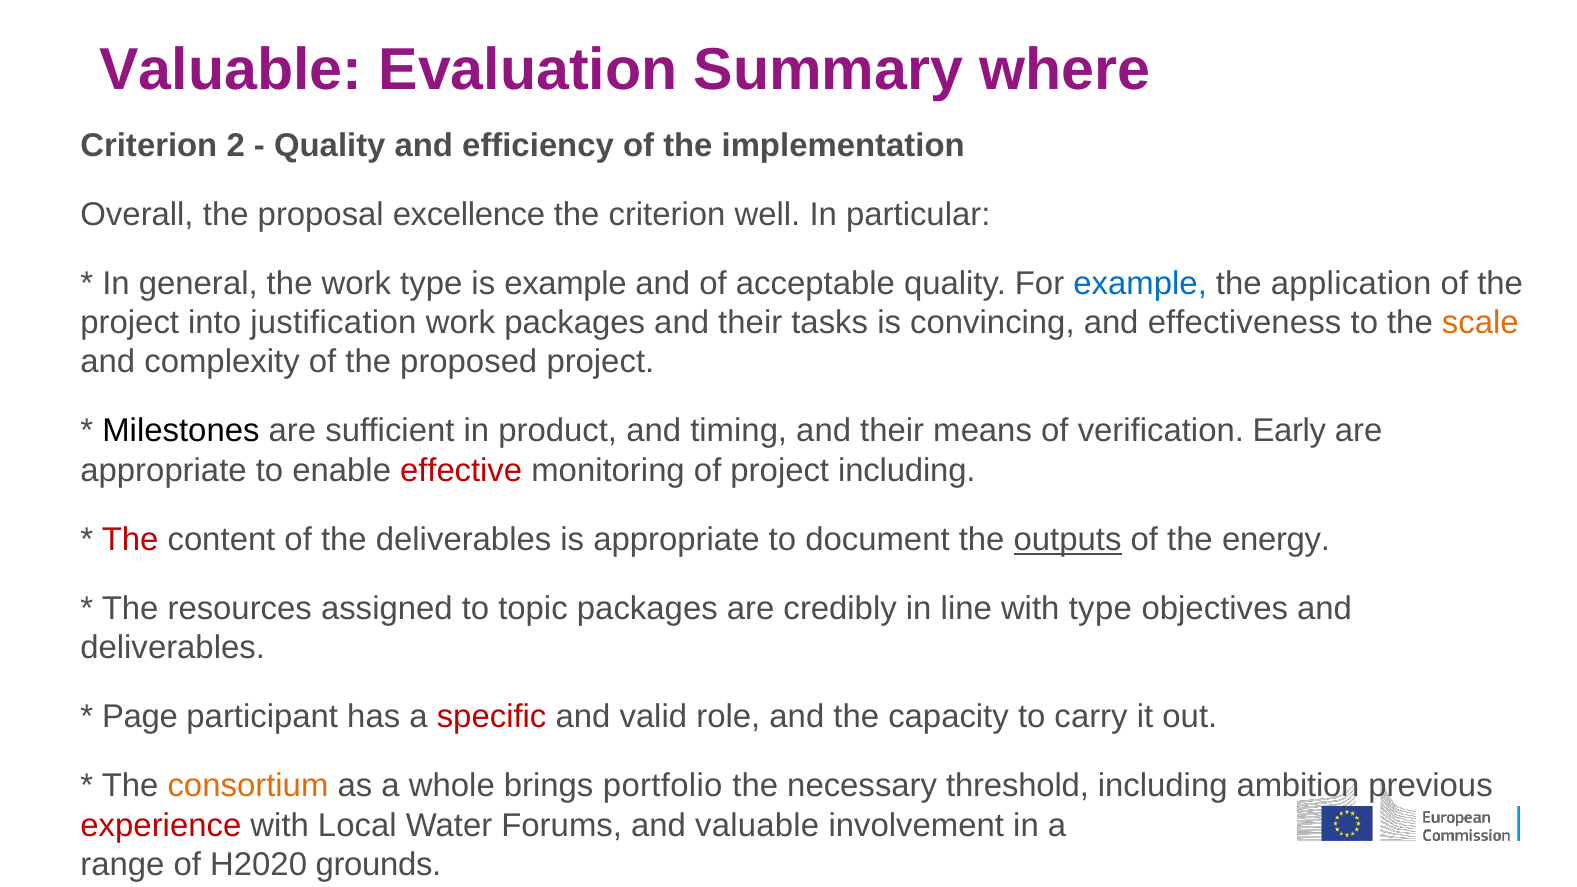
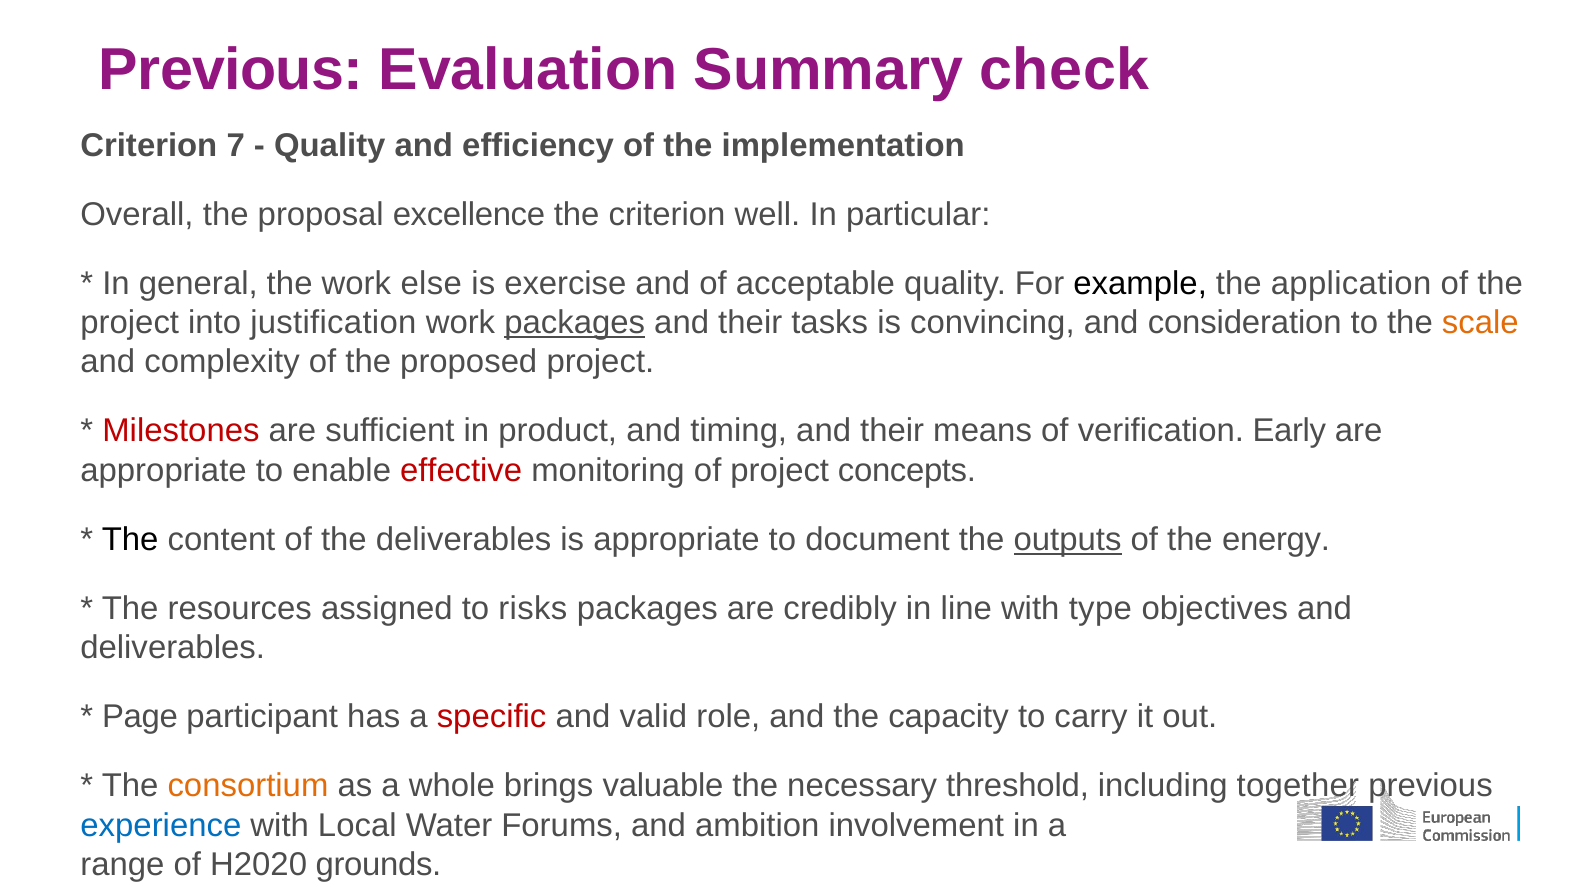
Valuable at (231, 70): Valuable -> Previous
where: where -> check
2: 2 -> 7
work type: type -> else
is example: example -> exercise
example at (1140, 283) colour: blue -> black
packages at (575, 323) underline: none -> present
effectiveness: effectiveness -> consideration
Milestones colour: black -> red
project including: including -> concepts
The at (130, 540) colour: red -> black
topic: topic -> risks
portfolio: portfolio -> valuable
ambition: ambition -> together
experience colour: red -> blue
and valuable: valuable -> ambition
